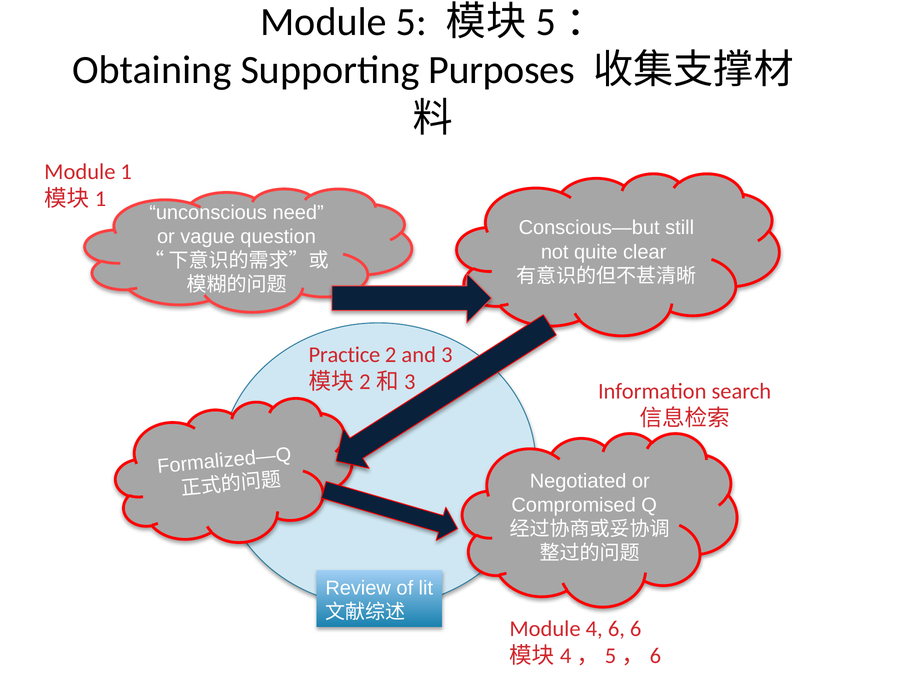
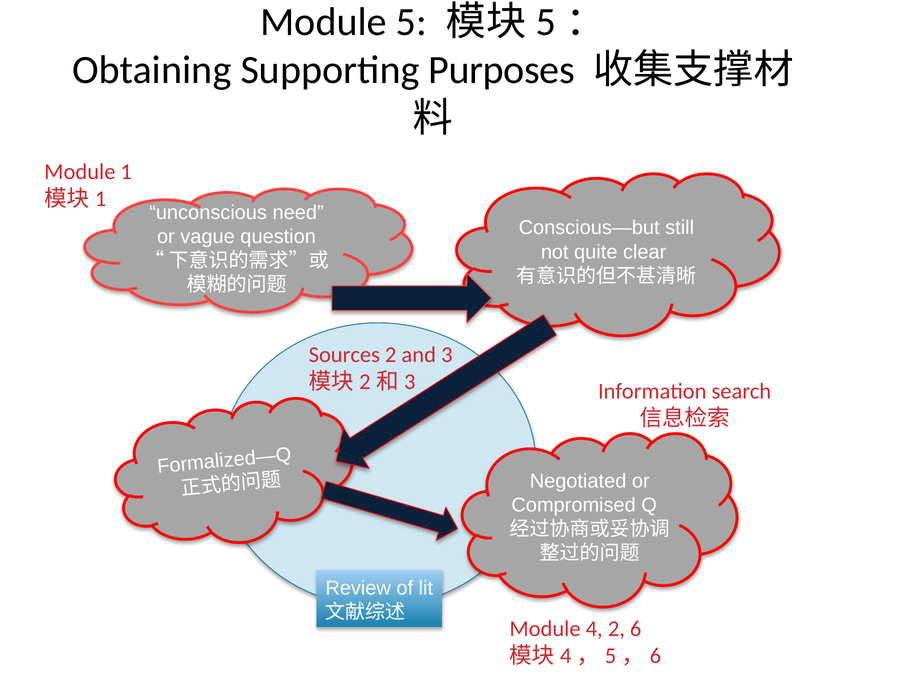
Practice: Practice -> Sources
4 6: 6 -> 2
